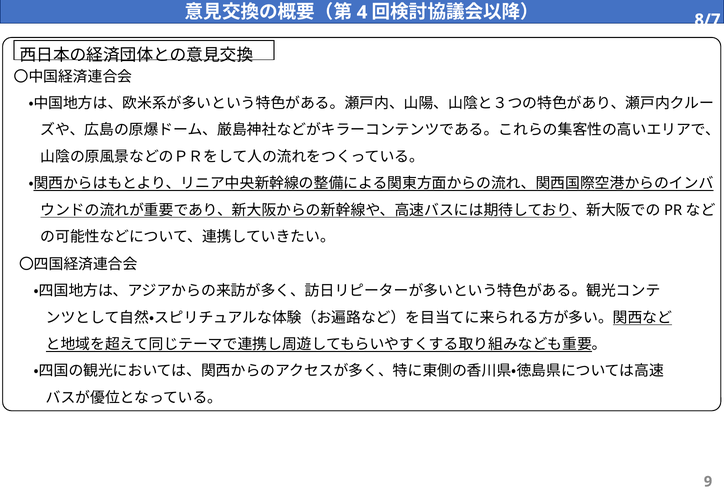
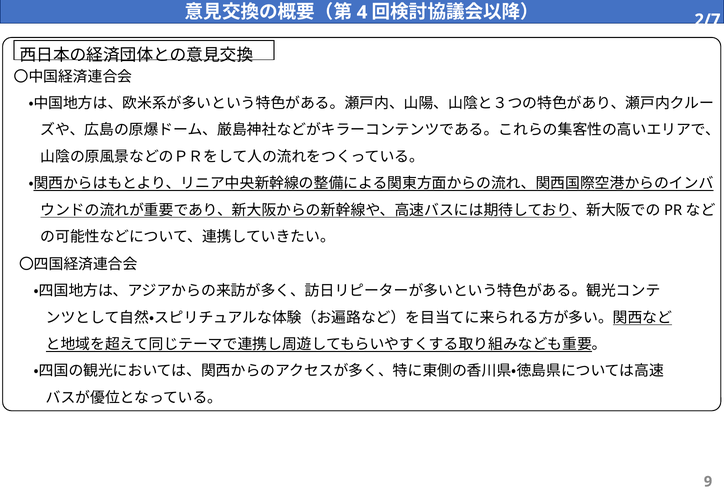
8/7: 8/7 -> 2/7
